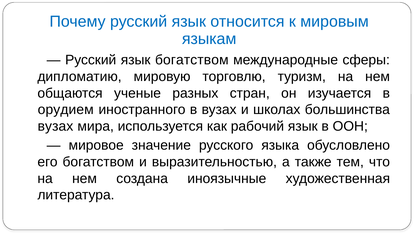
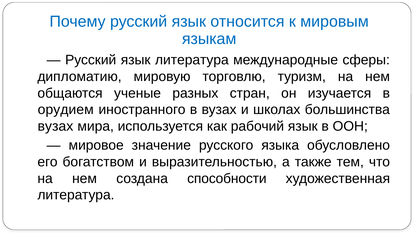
язык богатством: богатством -> литература
иноязычные: иноязычные -> способности
